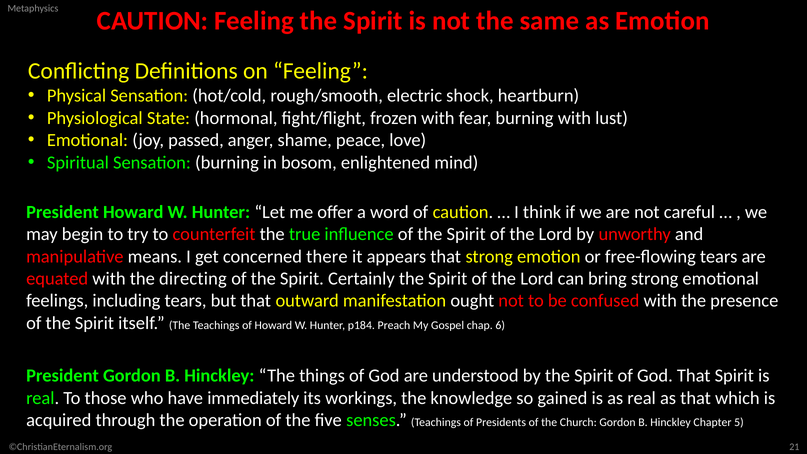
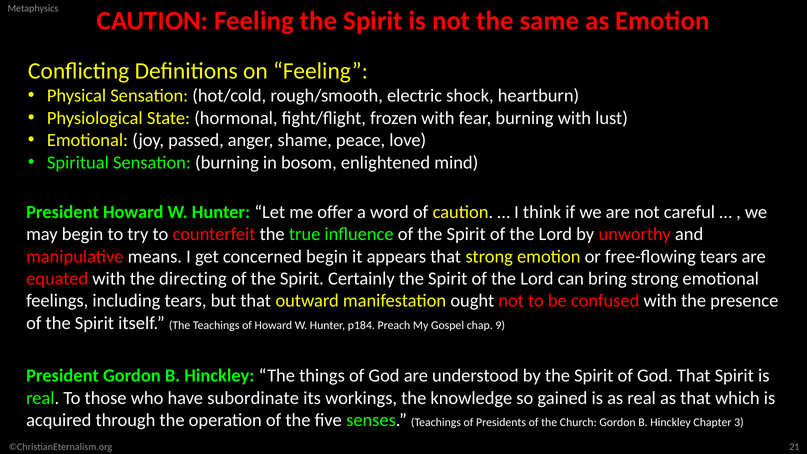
concerned there: there -> begin
6: 6 -> 9
immediately: immediately -> subordinate
5: 5 -> 3
